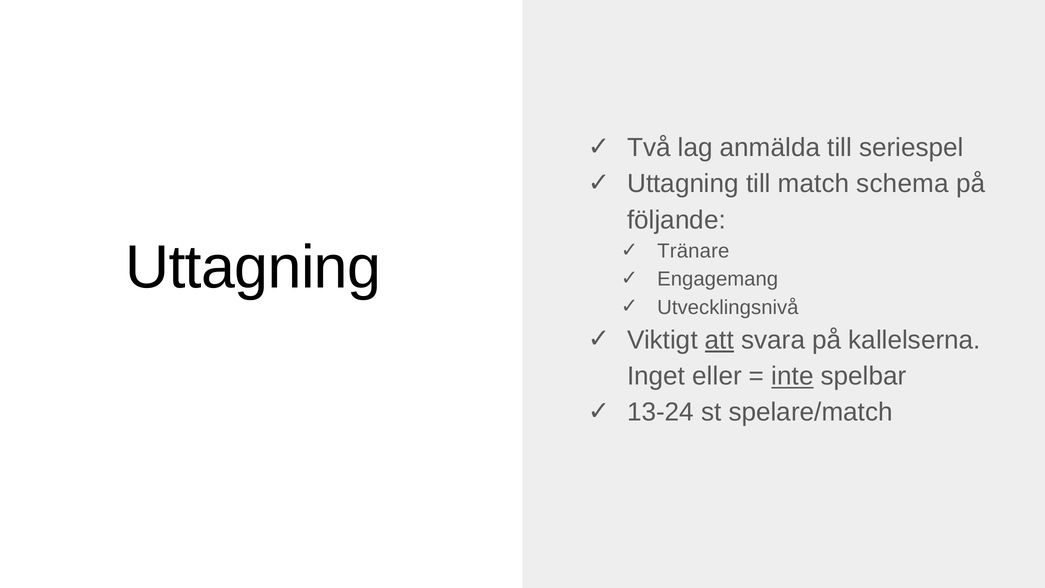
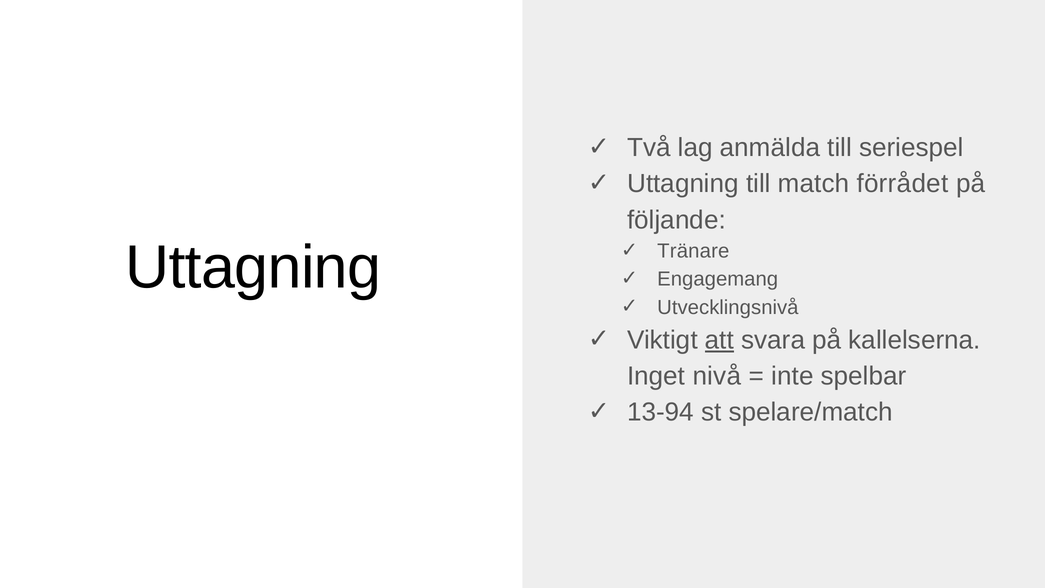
schema: schema -> förrådet
eller: eller -> nivå
inte underline: present -> none
13-24: 13-24 -> 13-94
